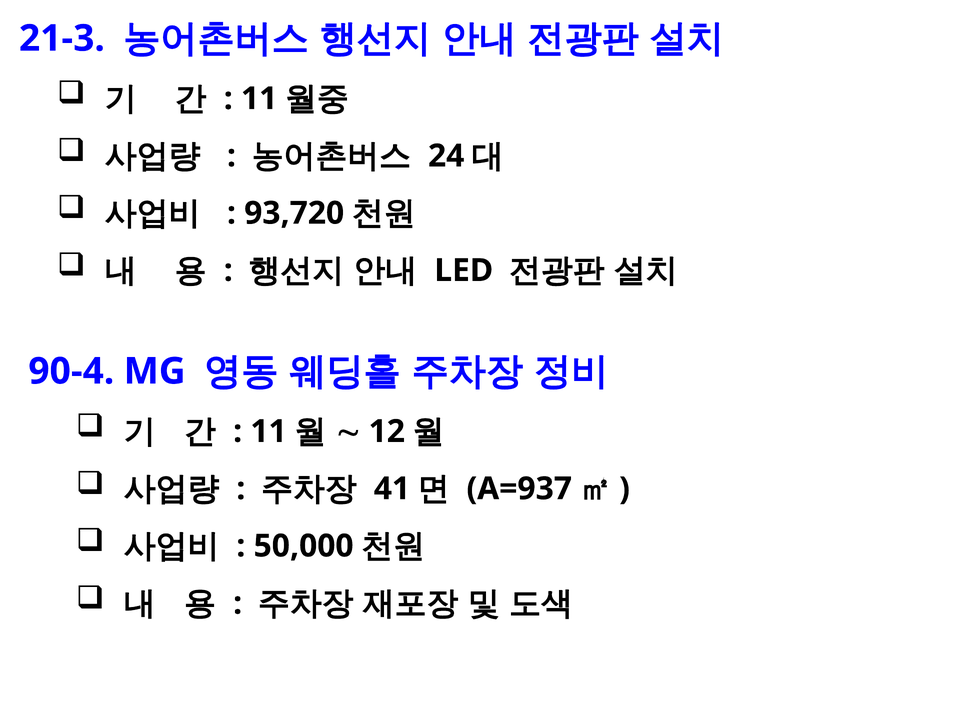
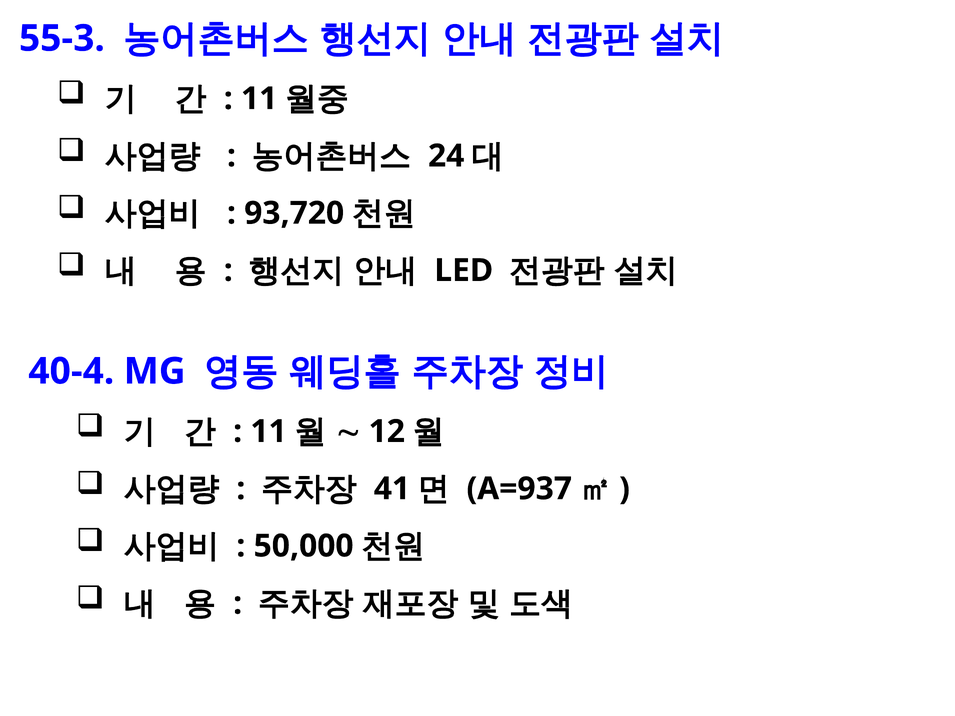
21-3: 21-3 -> 55-3
90-4: 90-4 -> 40-4
